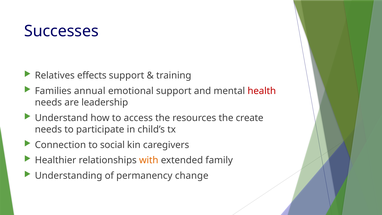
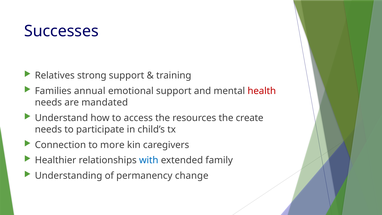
effects: effects -> strong
leadership: leadership -> mandated
social: social -> more
with colour: orange -> blue
